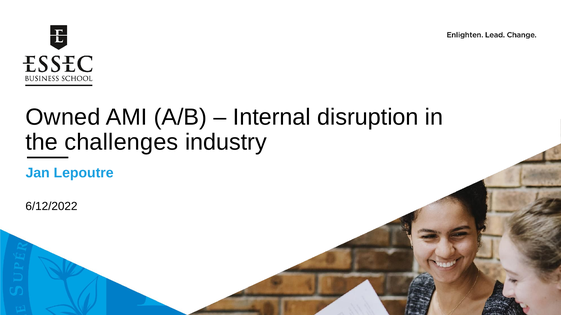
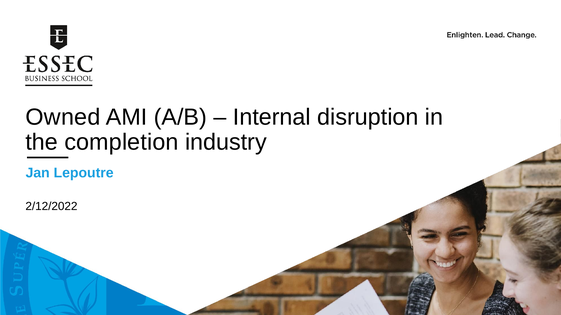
challenges: challenges -> completion
6/12/2022: 6/12/2022 -> 2/12/2022
